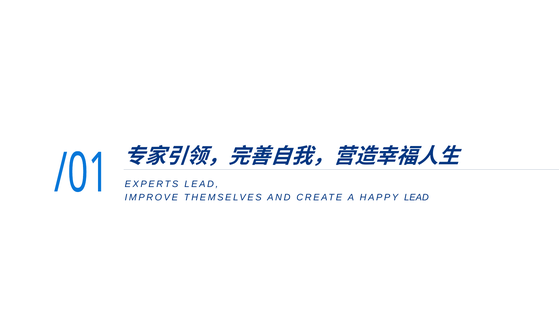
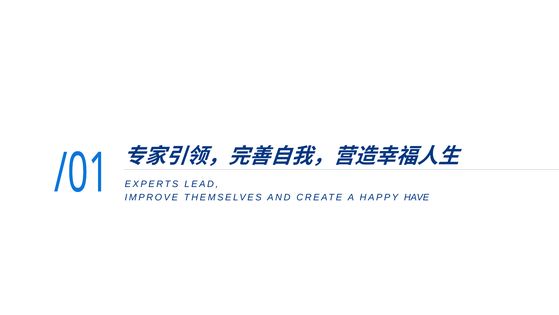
HAPPY LEAD: LEAD -> HAVE
